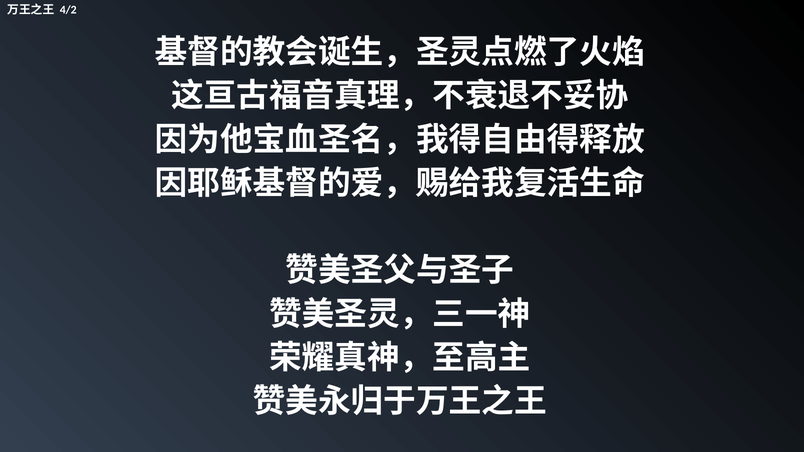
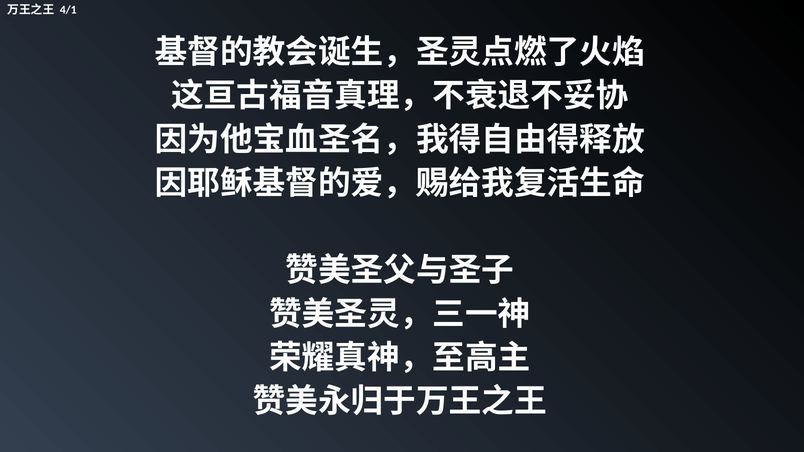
4/2: 4/2 -> 4/1
